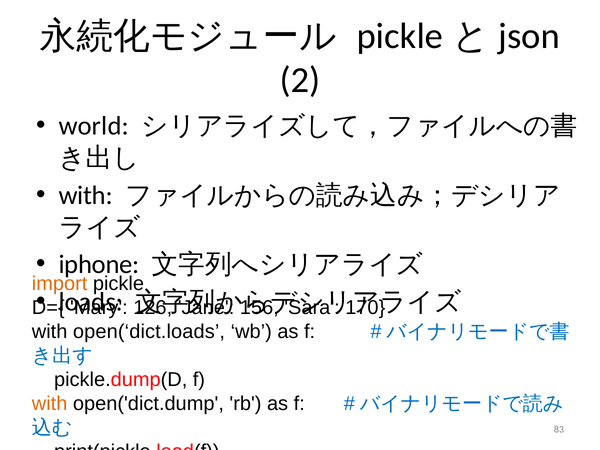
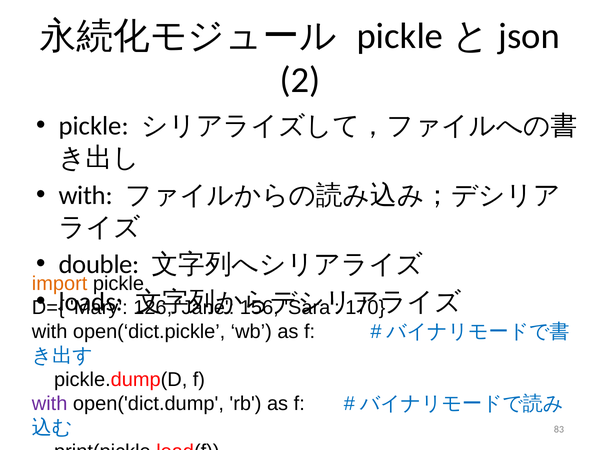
world at (94, 126): world -> pickle
iphone: iphone -> double
open(‘dict.loads: open(‘dict.loads -> open(‘dict.pickle
with at (50, 404) colour: orange -> purple
